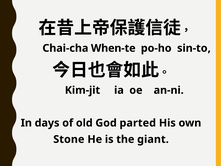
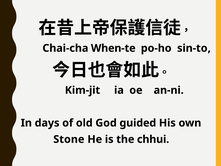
parted: parted -> guided
giant: giant -> chhui
